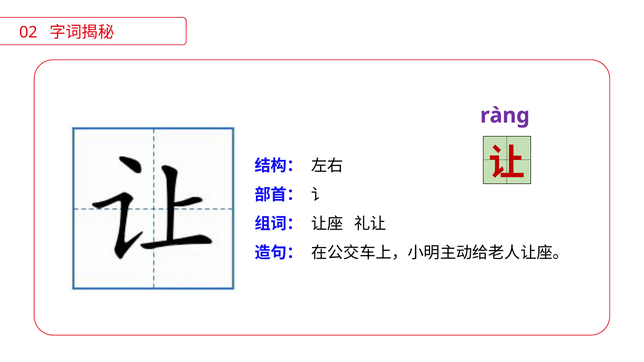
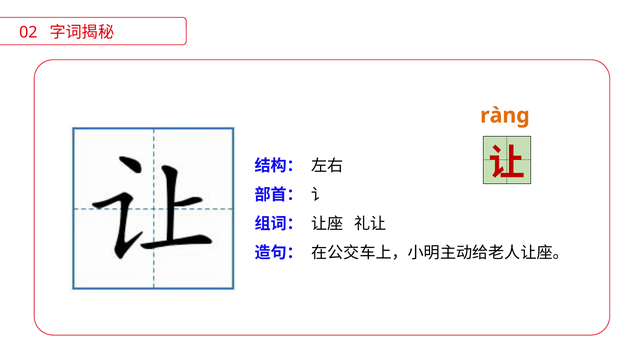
rànɡ colour: purple -> orange
